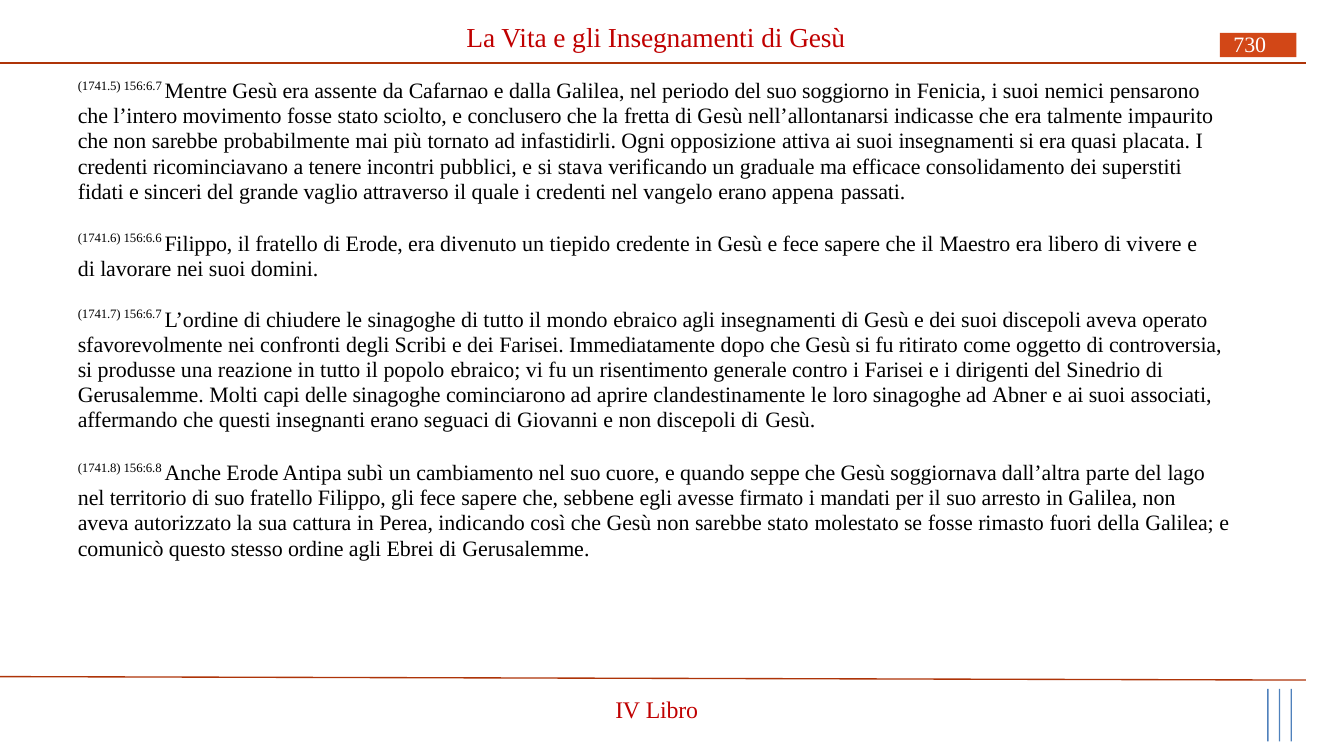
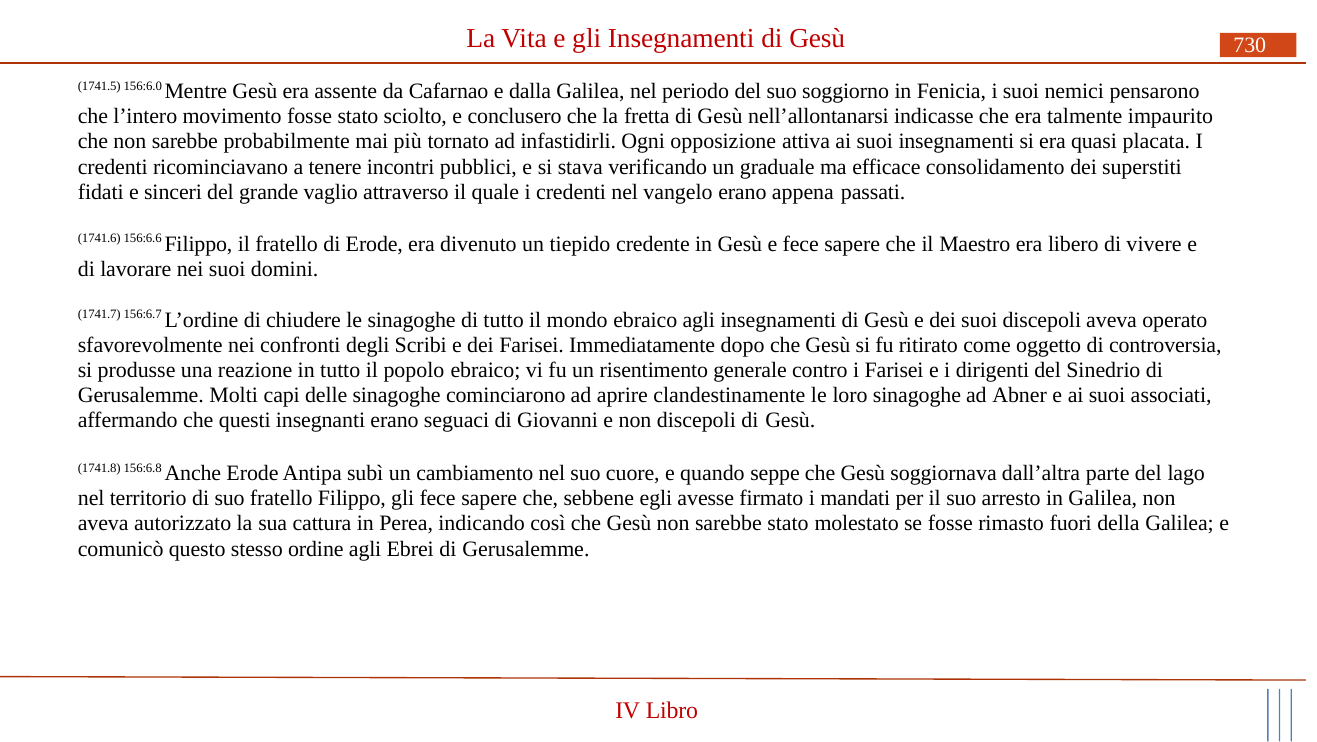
1741.5 156:6.7: 156:6.7 -> 156:6.0
